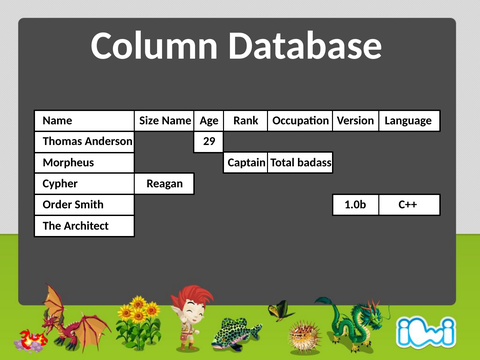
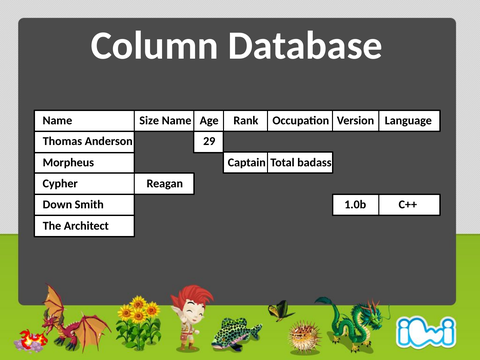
Order: Order -> Down
